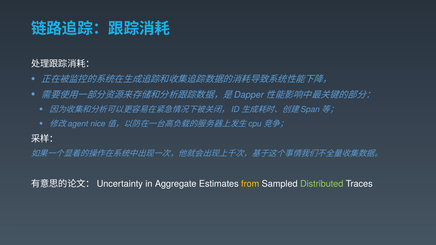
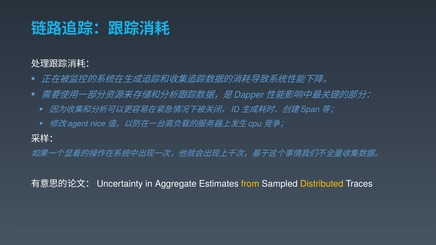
Distributed colour: light green -> yellow
